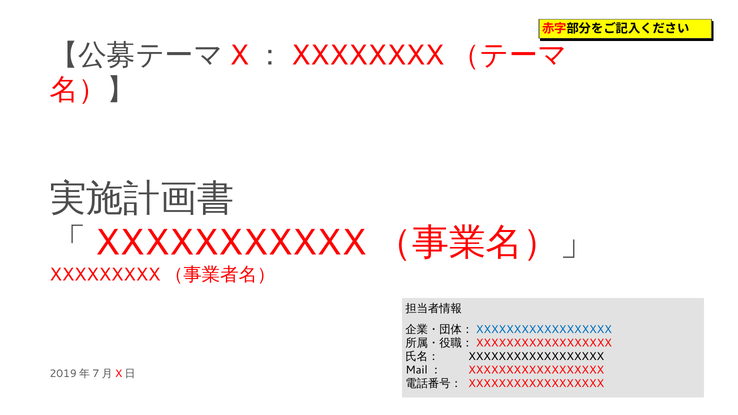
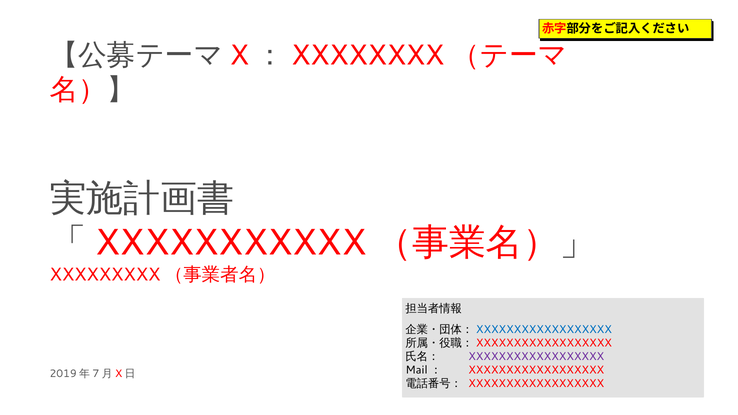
XXXXXXXXXXXXXXXXXX at (536, 357) colour: black -> purple
